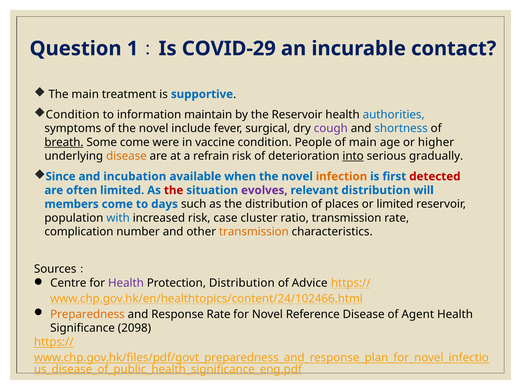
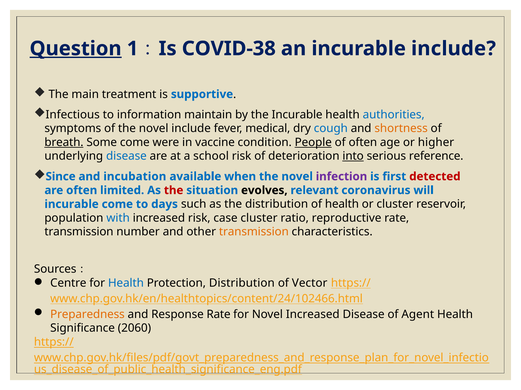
Question underline: none -> present
COVID-29: COVID-29 -> COVID-38
incurable contact: contact -> include
Condition at (73, 115): Condition -> Infectious
the Reservoir: Reservoir -> Incurable
surgical: surgical -> medical
cough colour: purple -> blue
shortness colour: blue -> orange
People underline: none -> present
of main: main -> often
disease at (126, 156) colour: orange -> blue
refrain: refrain -> school
gradually: gradually -> reference
infection colour: orange -> purple
evolves colour: purple -> black
relevant distribution: distribution -> coronavirus
members at (72, 205): members -> incurable
of places: places -> health
or limited: limited -> cluster
ratio transmission: transmission -> reproductive
complication at (79, 232): complication -> transmission
Health at (126, 283) colour: purple -> blue
Advice: Advice -> Vector
Novel Reference: Reference -> Increased
2098: 2098 -> 2060
